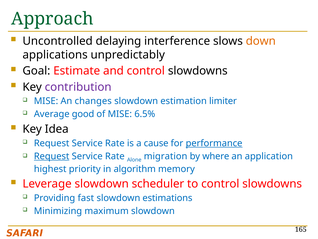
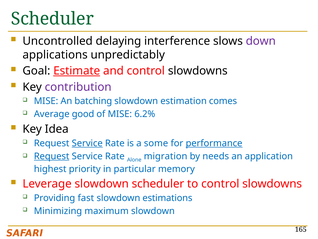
Approach at (52, 19): Approach -> Scheduler
down colour: orange -> purple
Estimate underline: none -> present
changes: changes -> batching
limiter: limiter -> comes
6.5%: 6.5% -> 6.2%
Service at (87, 143) underline: none -> present
cause: cause -> some
where: where -> needs
algorithm: algorithm -> particular
